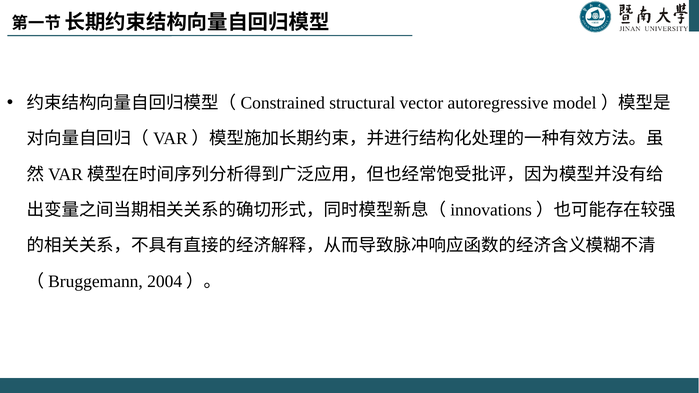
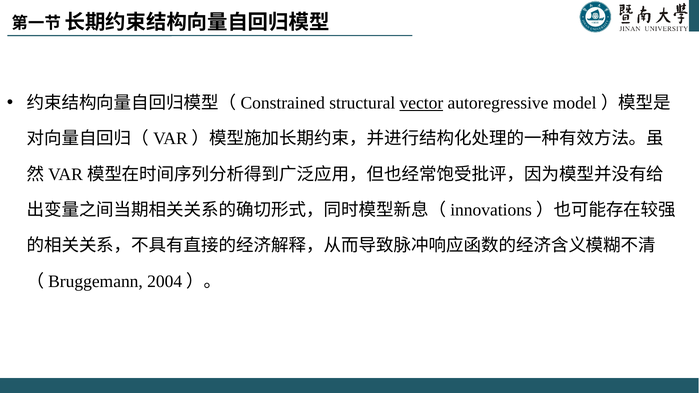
vector underline: none -> present
